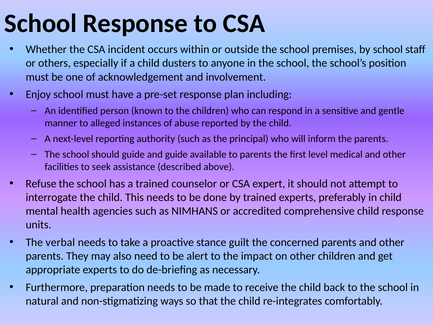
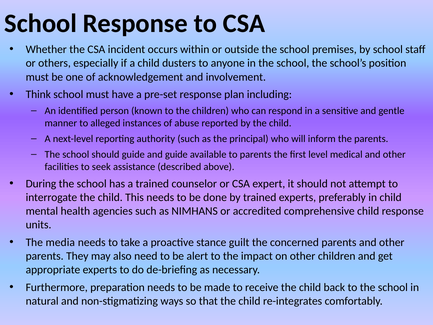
Enjoy: Enjoy -> Think
Refuse: Refuse -> During
verbal: verbal -> media
